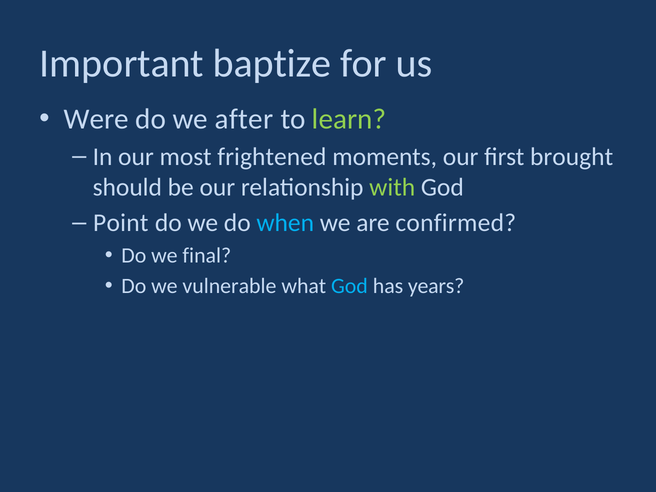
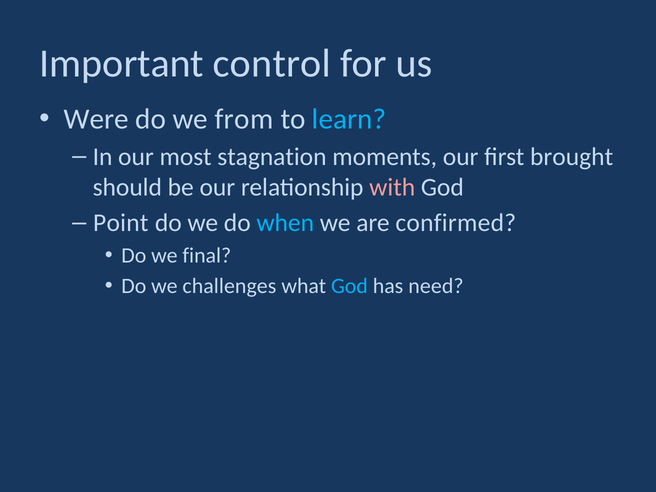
baptize: baptize -> control
after: after -> from
learn colour: light green -> light blue
frightened: frightened -> stagnation
with colour: light green -> pink
vulnerable: vulnerable -> challenges
years: years -> need
